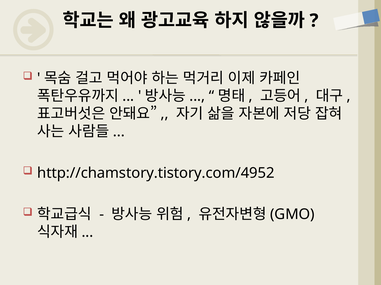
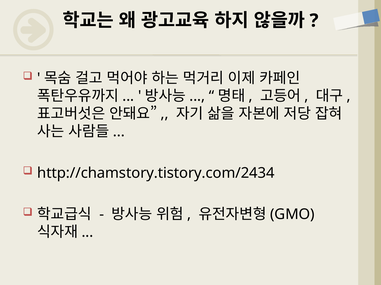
http://chamstory.tistory.com/4952: http://chamstory.tistory.com/4952 -> http://chamstory.tistory.com/2434
